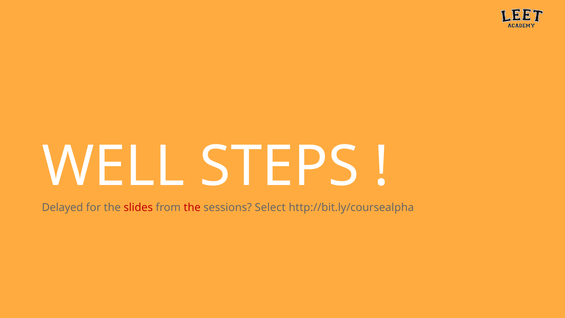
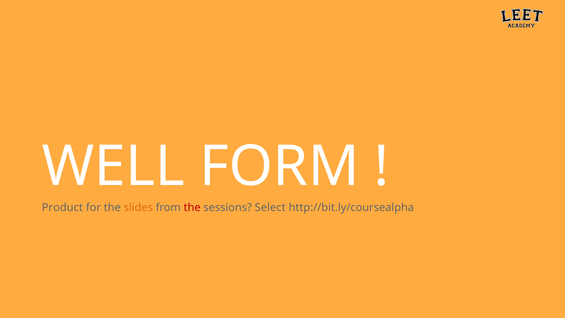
STEPS: STEPS -> FORM
Delayed: Delayed -> Product
slides colour: red -> orange
